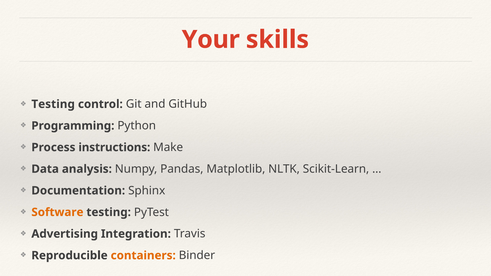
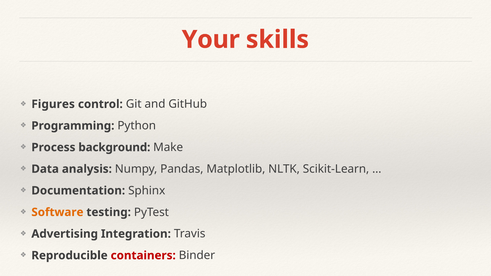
Testing at (53, 104): Testing -> Figures
instructions: instructions -> background
containers colour: orange -> red
